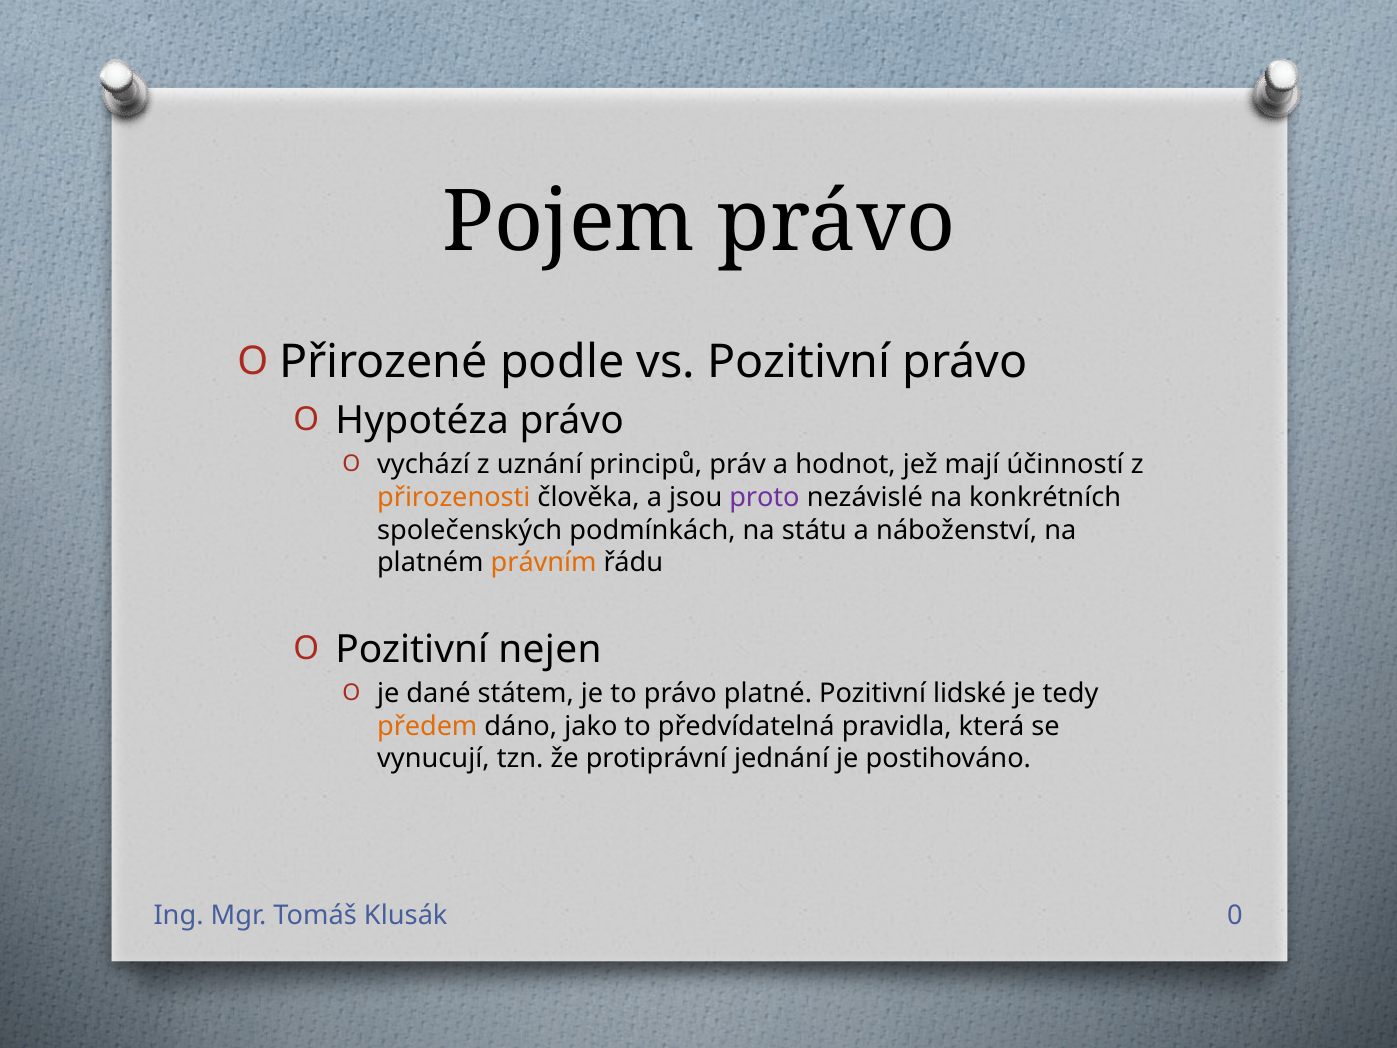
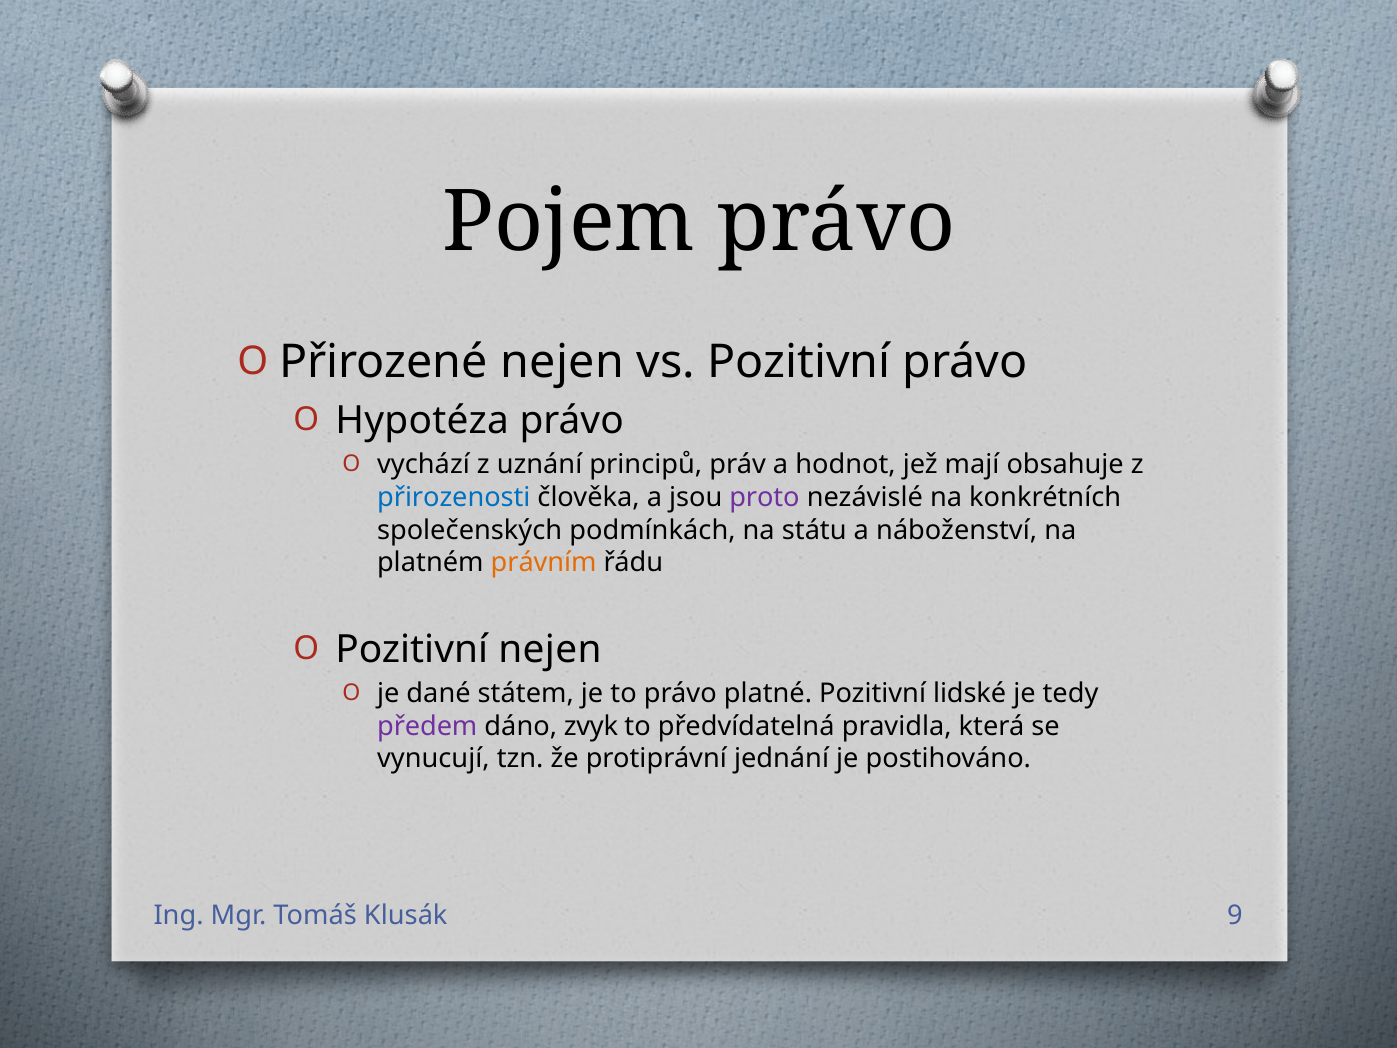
Přirozené podle: podle -> nejen
účinností: účinností -> obsahuje
přirozenosti colour: orange -> blue
předem colour: orange -> purple
jako: jako -> zvyk
0: 0 -> 9
